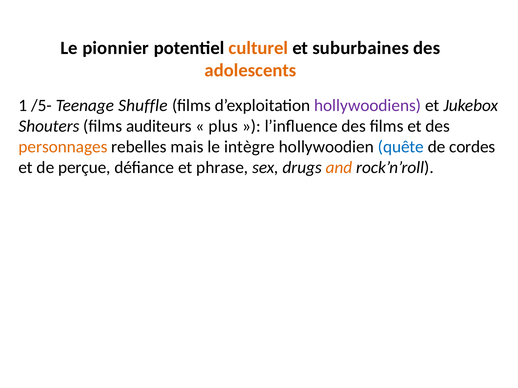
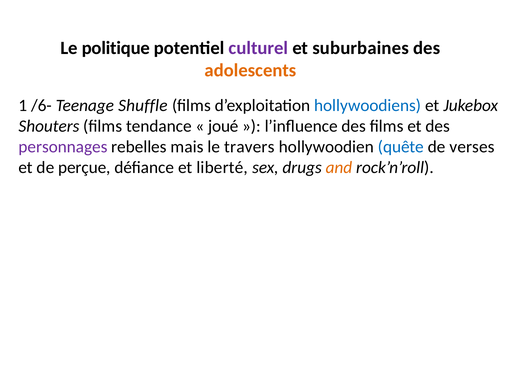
pionnier: pionnier -> politique
culturel colour: orange -> purple
/5-: /5- -> /6-
hollywoodiens colour: purple -> blue
auditeurs: auditeurs -> tendance
plus: plus -> joué
personnages colour: orange -> purple
intègre: intègre -> travers
cordes: cordes -> verses
phrase: phrase -> liberté
